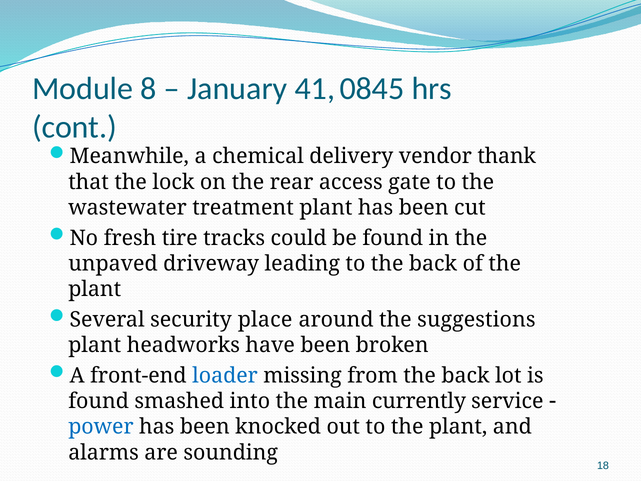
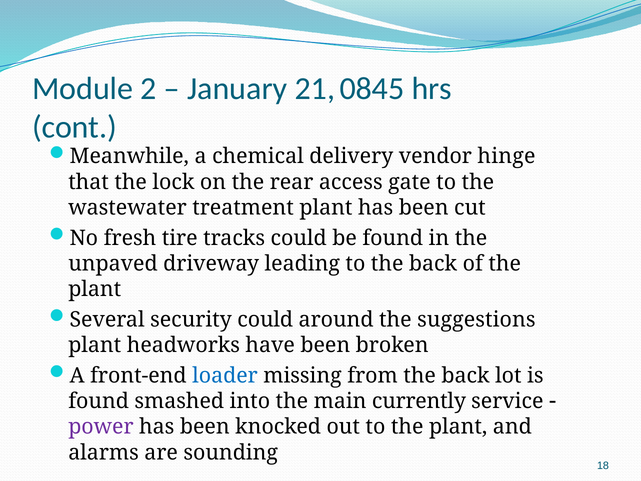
8: 8 -> 2
41: 41 -> 21
thank: thank -> hinge
security place: place -> could
power colour: blue -> purple
